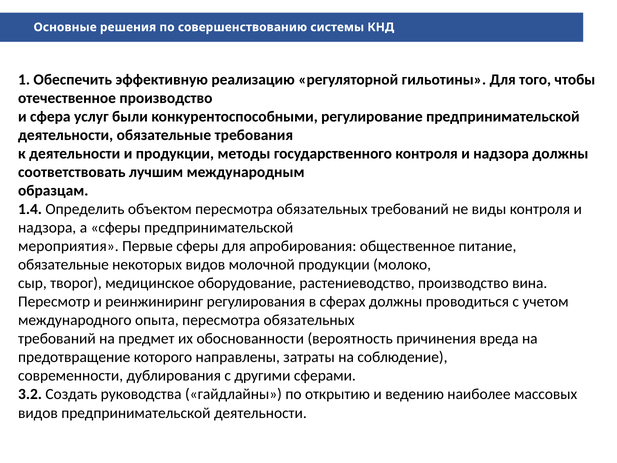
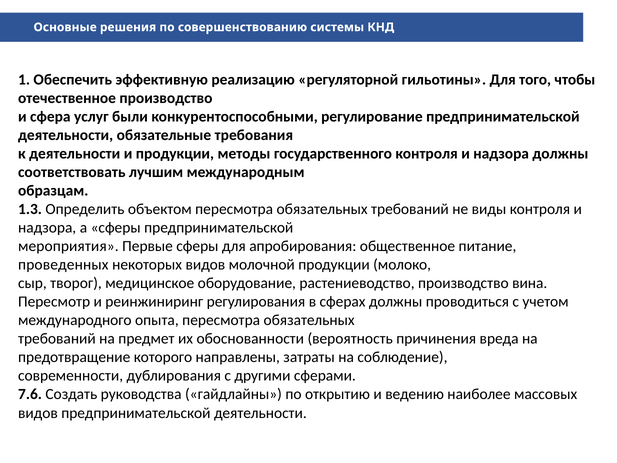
1.4: 1.4 -> 1.3
обязательные at (63, 265): обязательные -> проведенных
3.2: 3.2 -> 7.6
